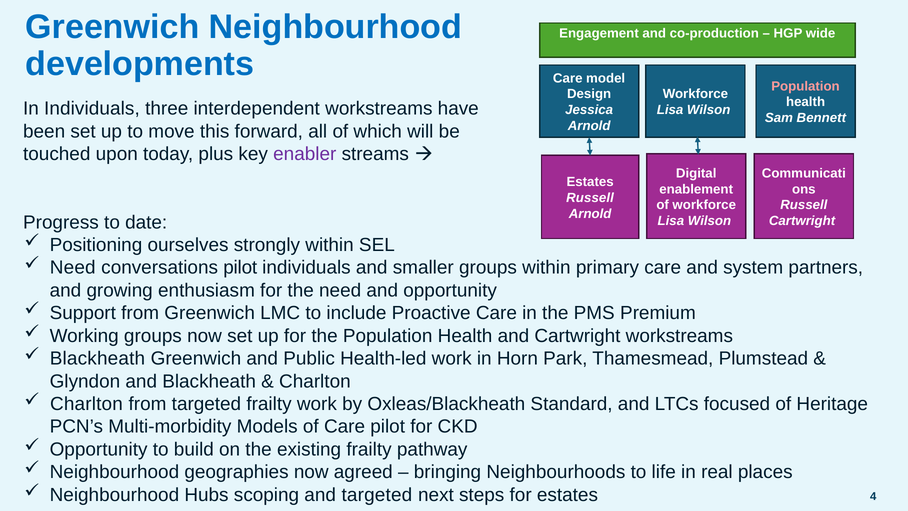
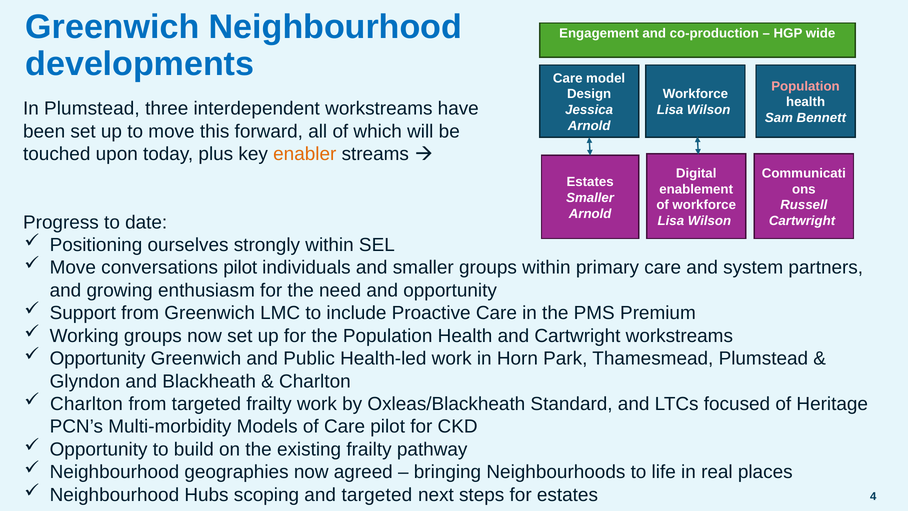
In Individuals: Individuals -> Plumstead
enabler colour: purple -> orange
Russell at (590, 198): Russell -> Smaller
Need at (73, 268): Need -> Move
Blackheath at (97, 358): Blackheath -> Opportunity
